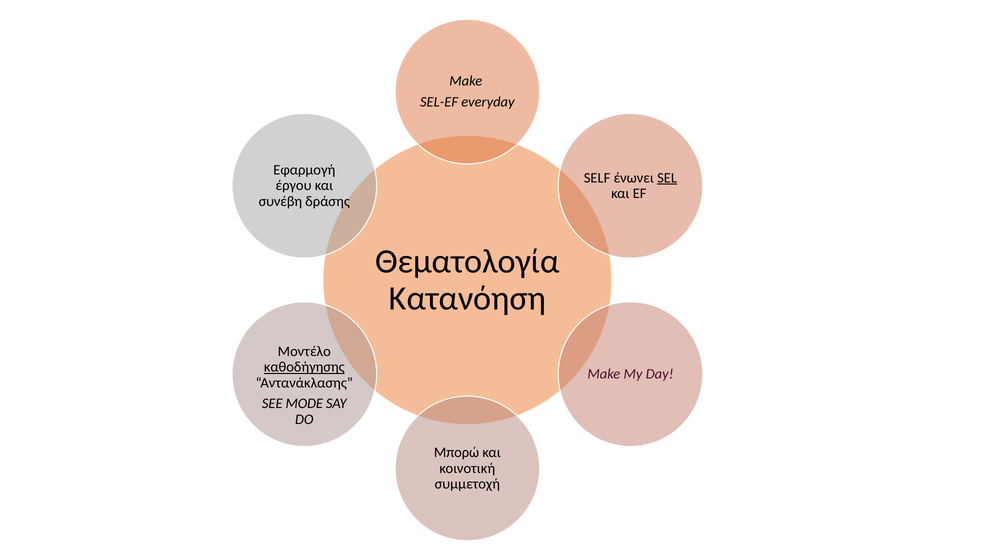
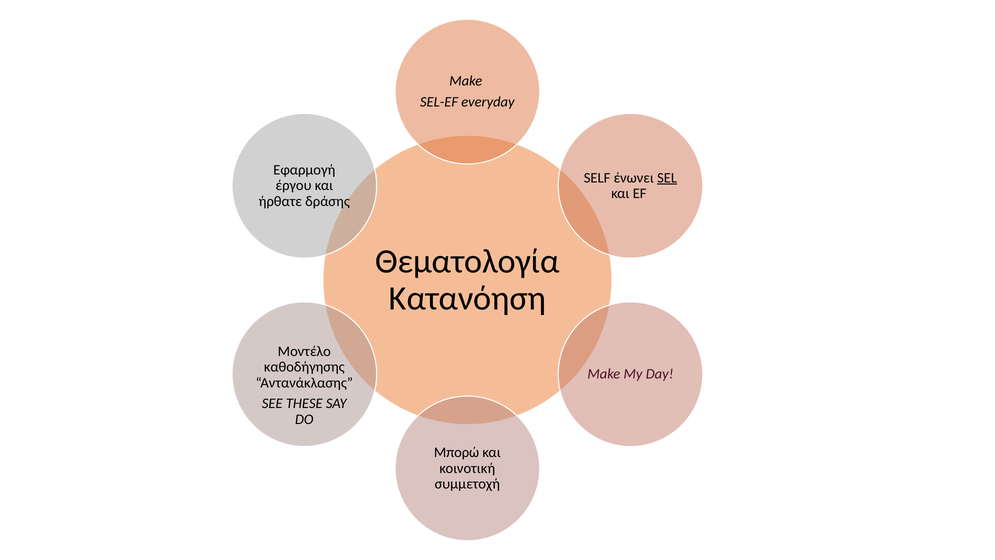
συνέβη: συνέβη -> ήρθατε
καθοδήγησης underline: present -> none
MODE: MODE -> THESE
